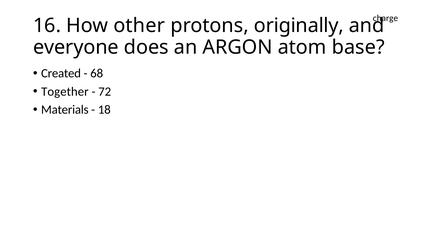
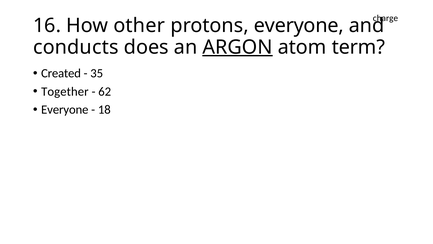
protons originally: originally -> everyone
everyone: everyone -> conducts
ARGON underline: none -> present
base: base -> term
68: 68 -> 35
72: 72 -> 62
Materials at (65, 110): Materials -> Everyone
